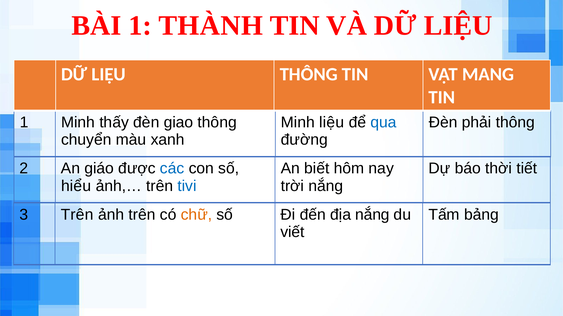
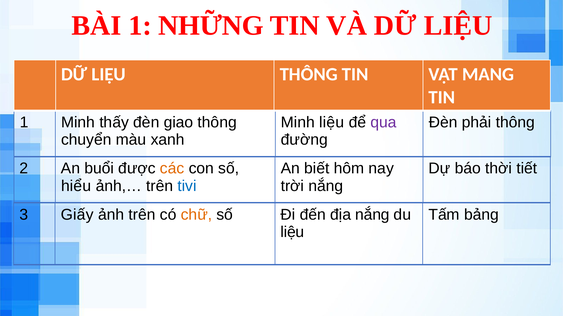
THÀNH: THÀNH -> NHỮNG
qua colour: blue -> purple
giáo: giáo -> buổi
các colour: blue -> orange
3 Trên: Trên -> Giấy
viết at (292, 232): viết -> liệu
